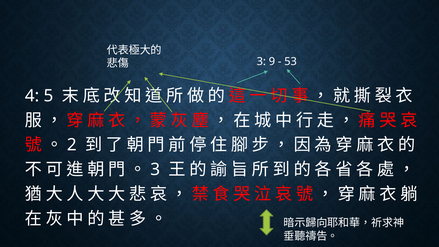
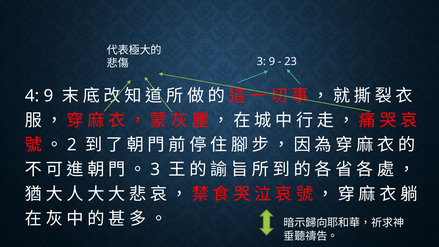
53: 53 -> 23
4 5: 5 -> 9
